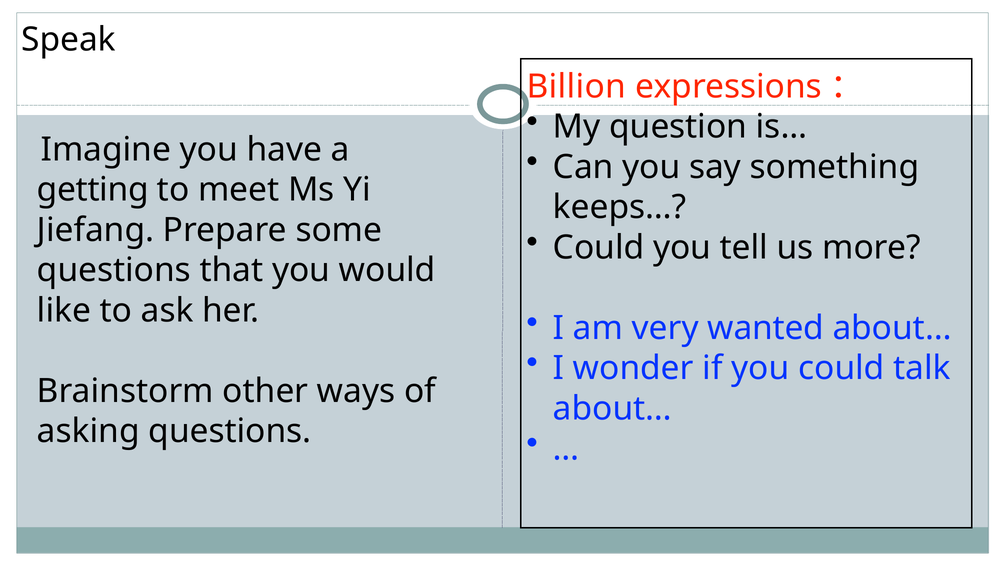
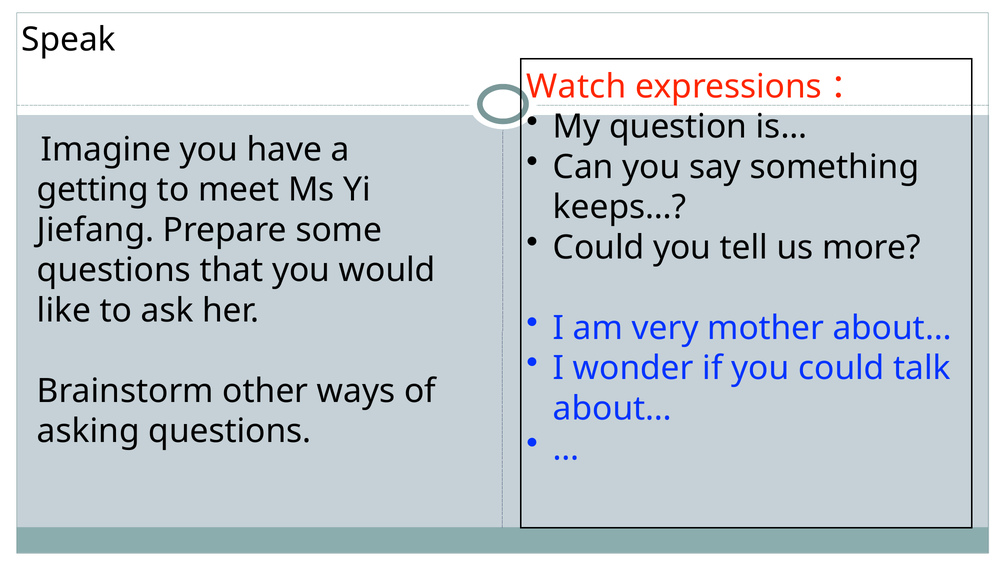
Billion: Billion -> Watch
wanted: wanted -> mother
